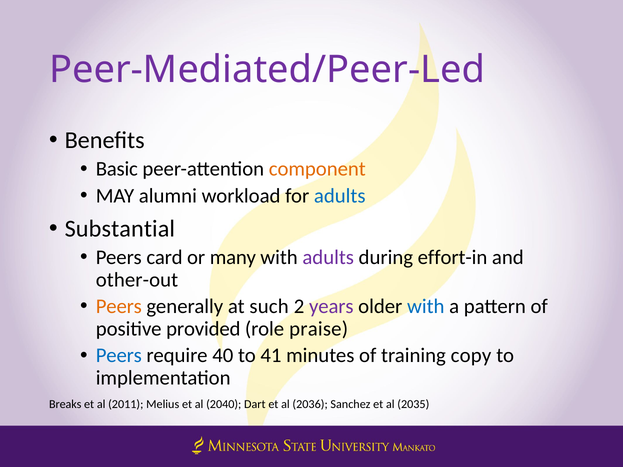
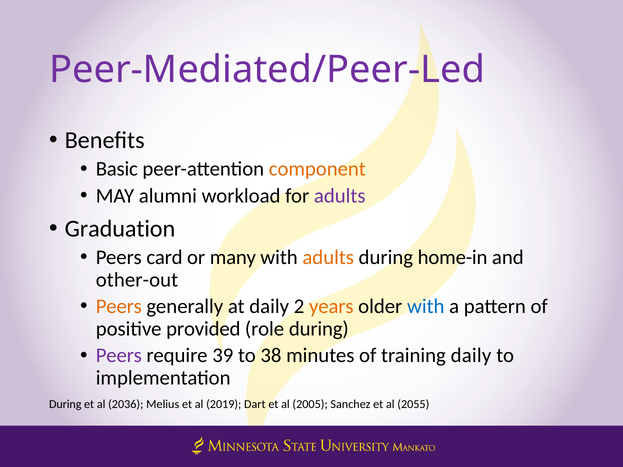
adults at (340, 196) colour: blue -> purple
Substantial: Substantial -> Graduation
adults at (328, 257) colour: purple -> orange
effort-in: effort-in -> home-in
at such: such -> daily
years colour: purple -> orange
role praise: praise -> during
Peers at (119, 356) colour: blue -> purple
40: 40 -> 39
41: 41 -> 38
training copy: copy -> daily
Breaks at (65, 405): Breaks -> During
2011: 2011 -> 2036
2040: 2040 -> 2019
2036: 2036 -> 2005
2035: 2035 -> 2055
